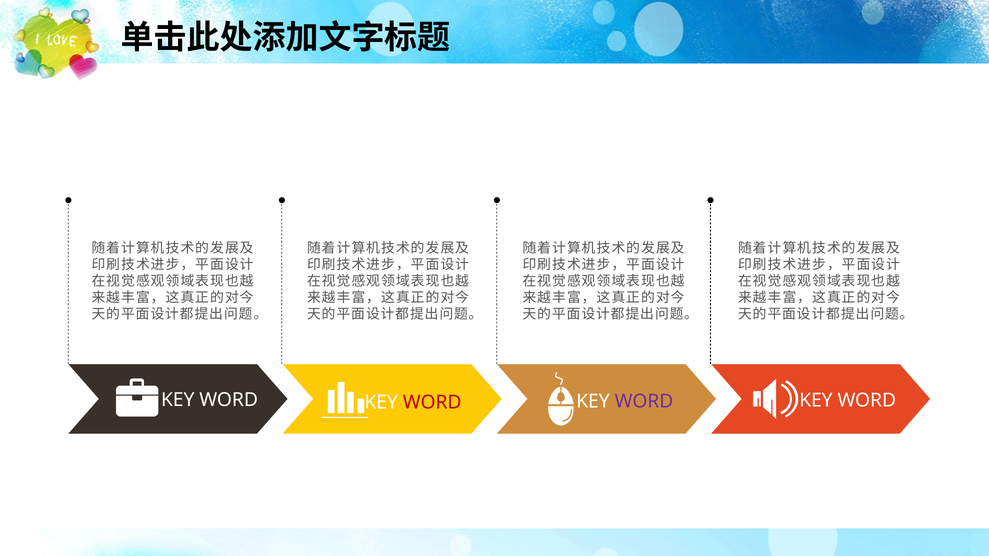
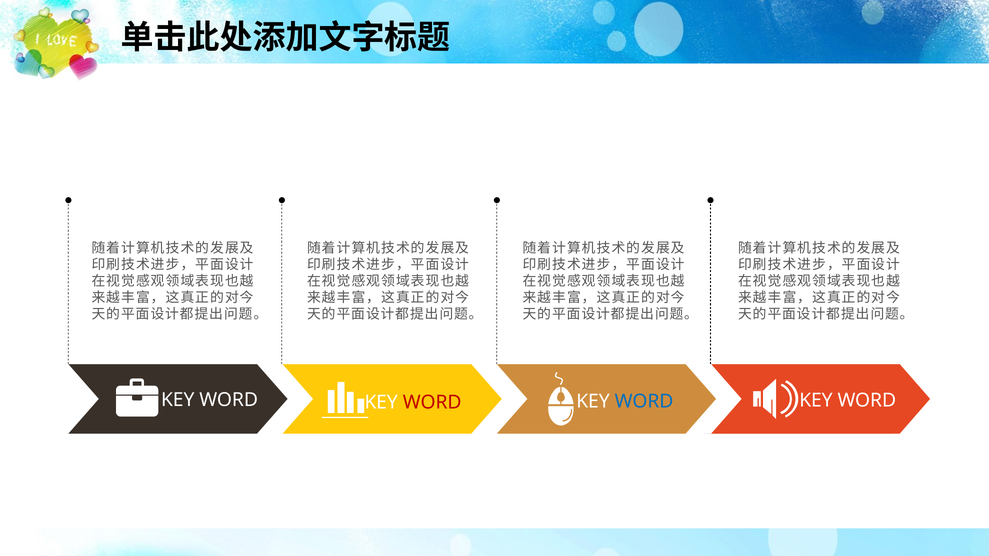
WORD at (644, 402) colour: purple -> blue
